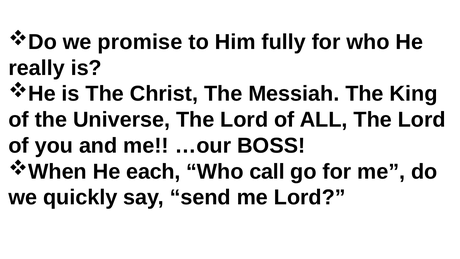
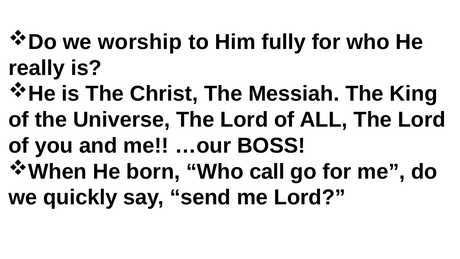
promise: promise -> worship
each: each -> born
